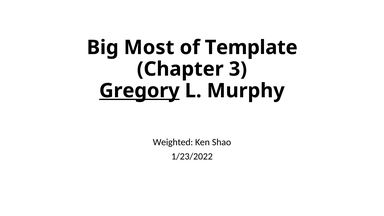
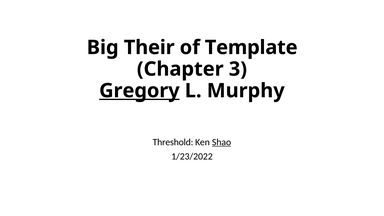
Most: Most -> Their
Weighted: Weighted -> Threshold
Shao underline: none -> present
